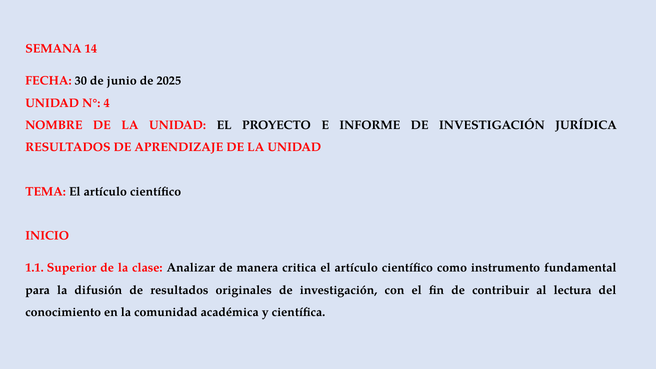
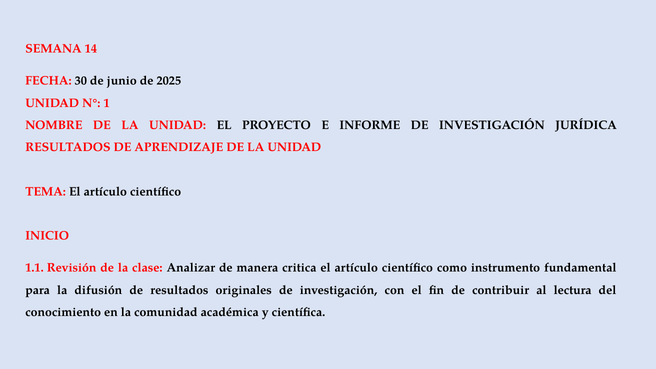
4: 4 -> 1
Superior: Superior -> Revisión
